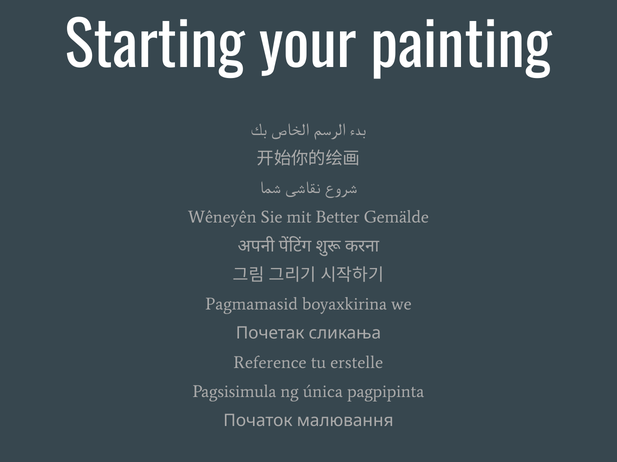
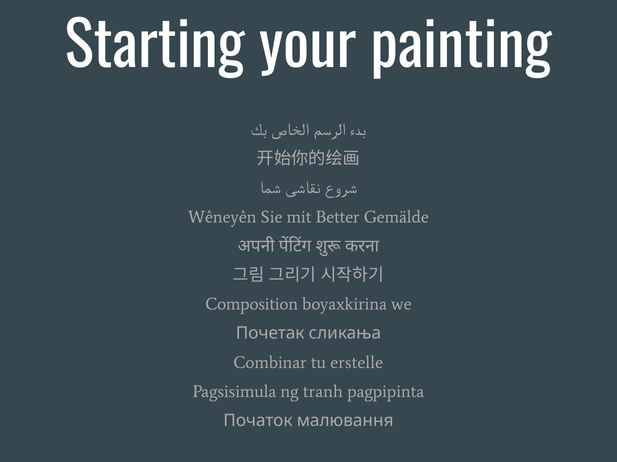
Pagmamasid: Pagmamasid -> Composition
Reference: Reference -> Combinar
única: única -> tranh
